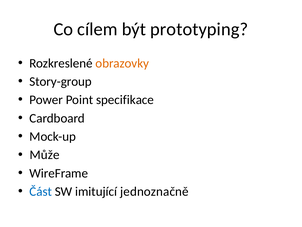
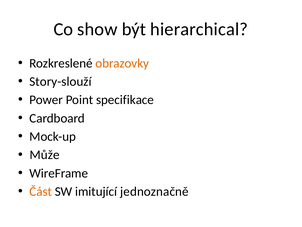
cílem: cílem -> show
prototyping: prototyping -> hierarchical
Story-group: Story-group -> Story-slouží
Část colour: blue -> orange
